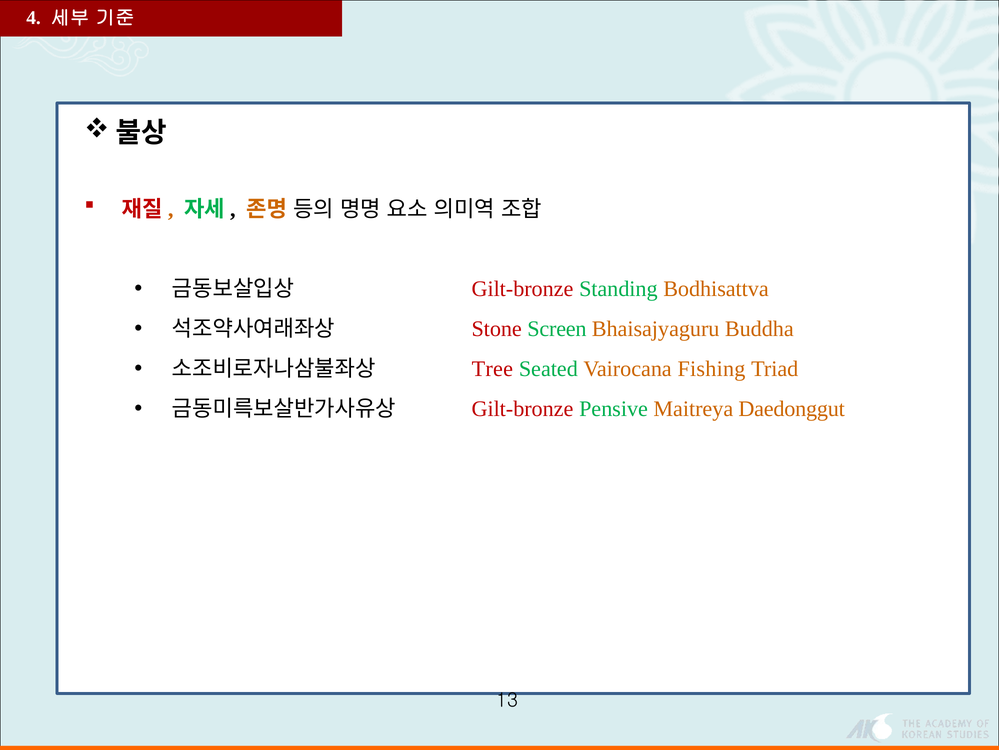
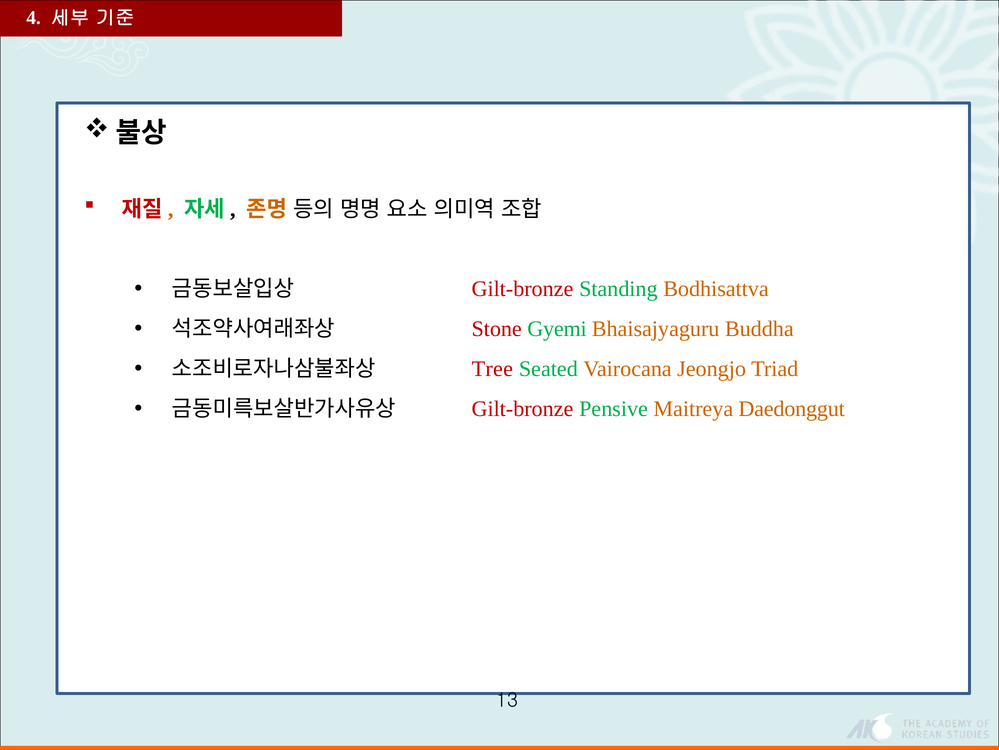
Screen: Screen -> Gyemi
Fishing: Fishing -> Jeongjo
